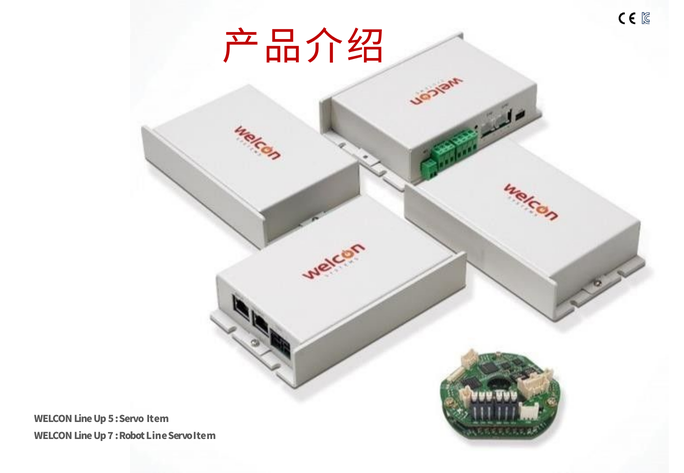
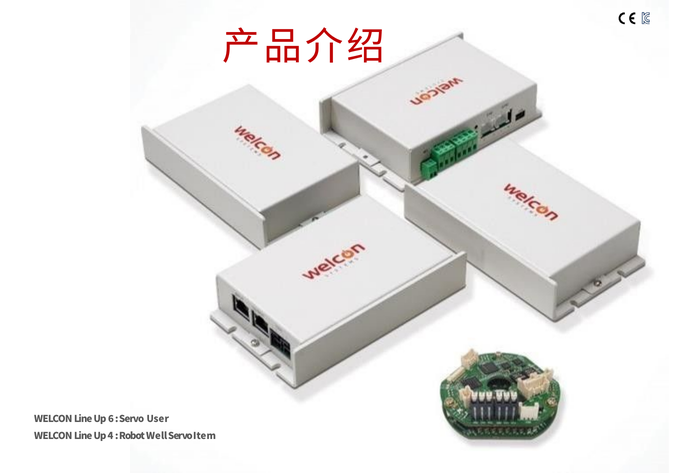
5: 5 -> 6
Item at (158, 419): Item -> User
7: 7 -> 4
Robot Line: Line -> Well
